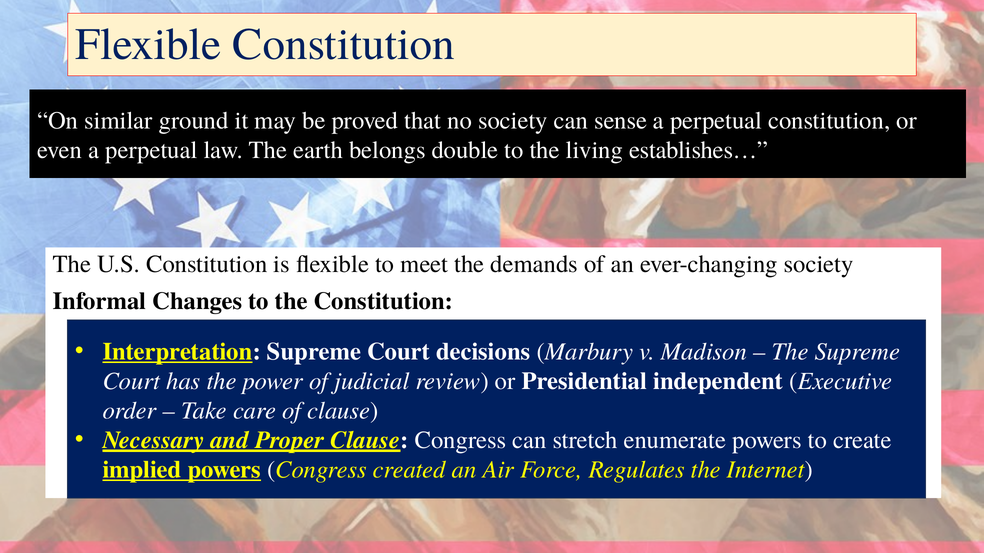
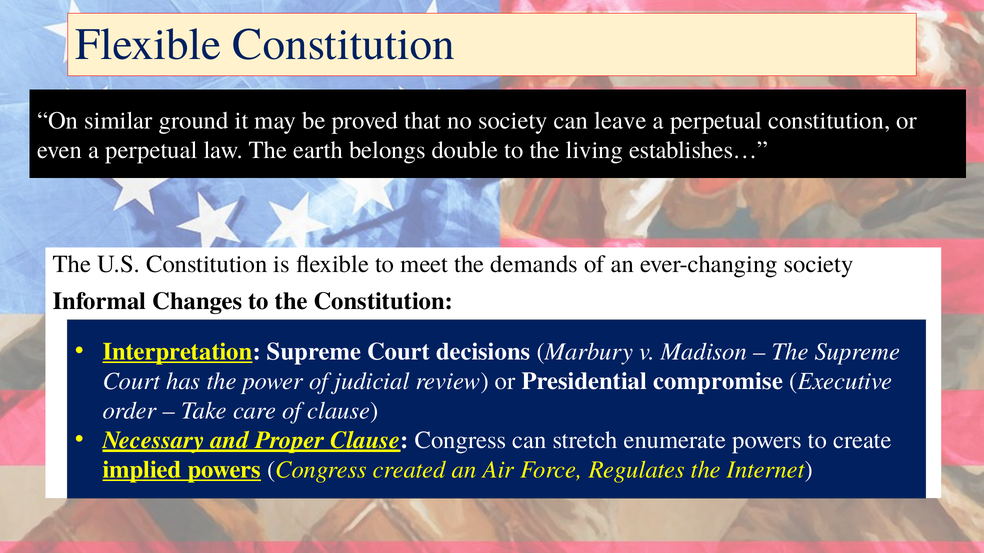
sense: sense -> leave
independent: independent -> compromise
